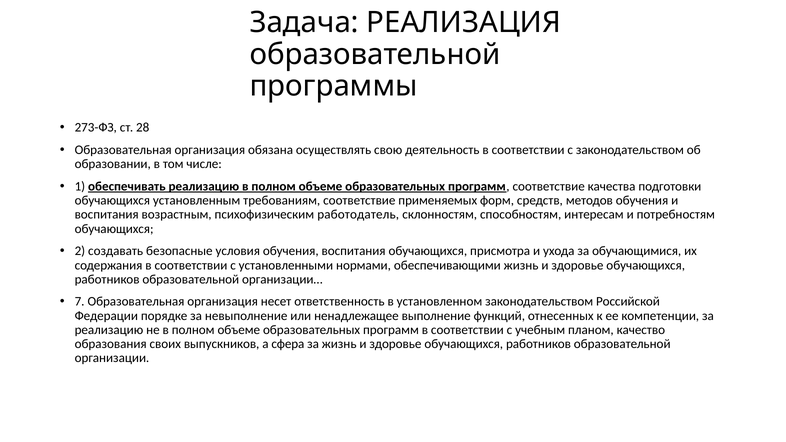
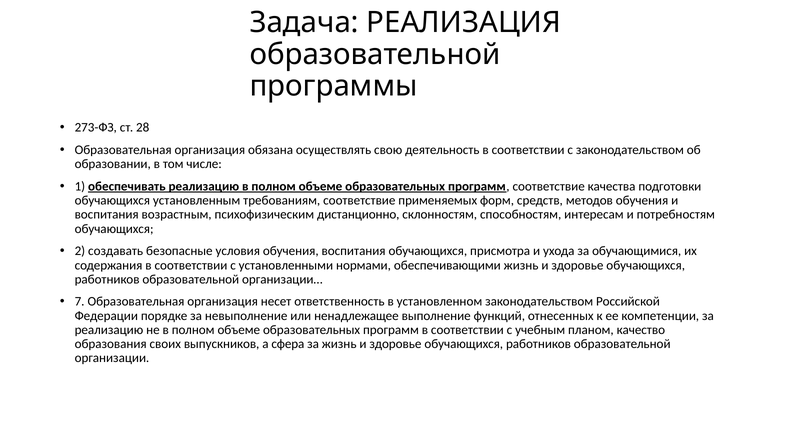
работодатель: работодатель -> дистанционно
